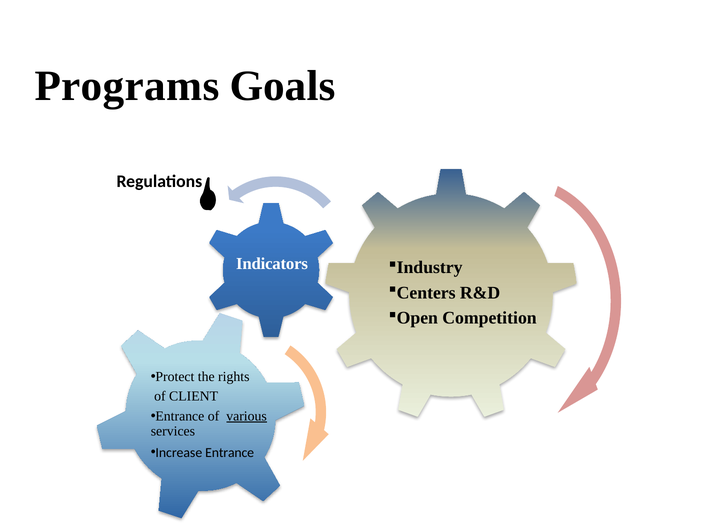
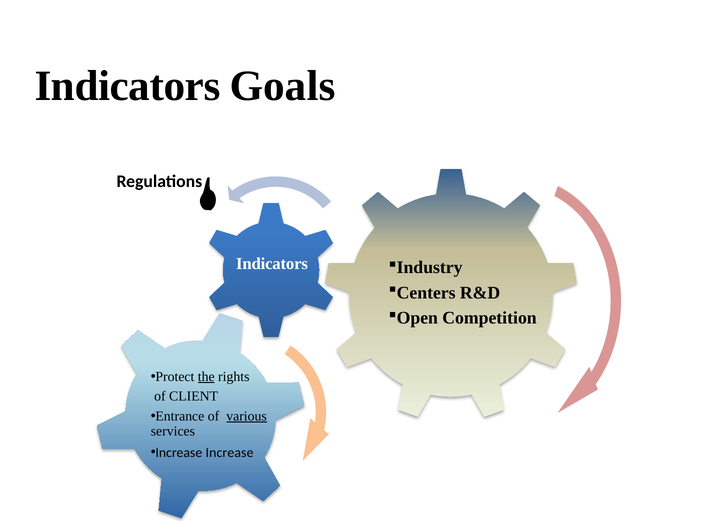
Programs at (127, 86): Programs -> Indicators
the underline: none -> present
Increase Entrance: Entrance -> Increase
